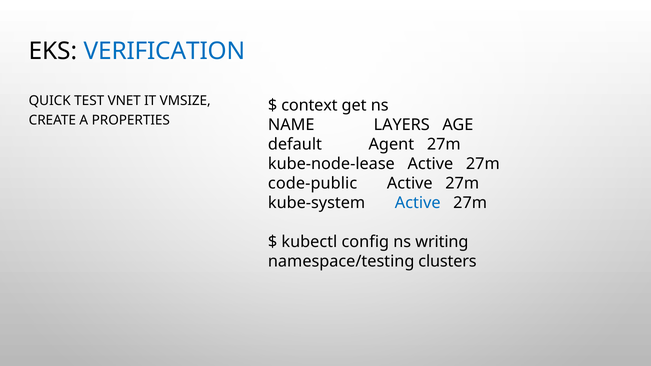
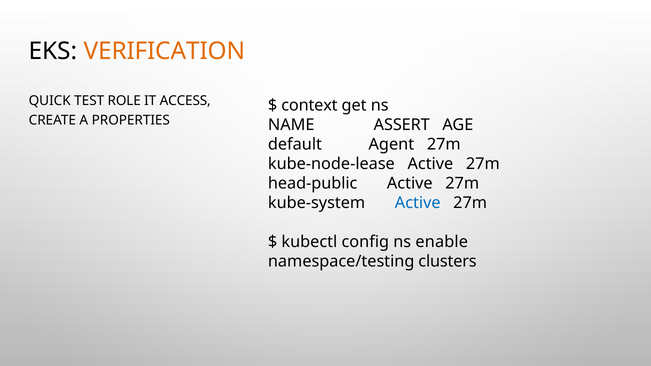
VERIFICATION colour: blue -> orange
VNET: VNET -> ROLE
VMSIZE: VMSIZE -> ACCESS
LAYERS: LAYERS -> ASSERT
code-public: code-public -> head-public
writing: writing -> enable
